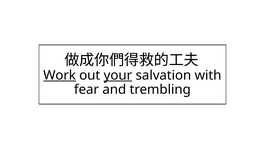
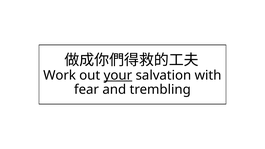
Work underline: present -> none
